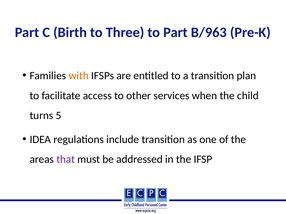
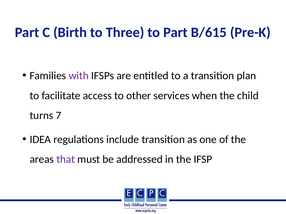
B/963: B/963 -> B/615
with colour: orange -> purple
5: 5 -> 7
